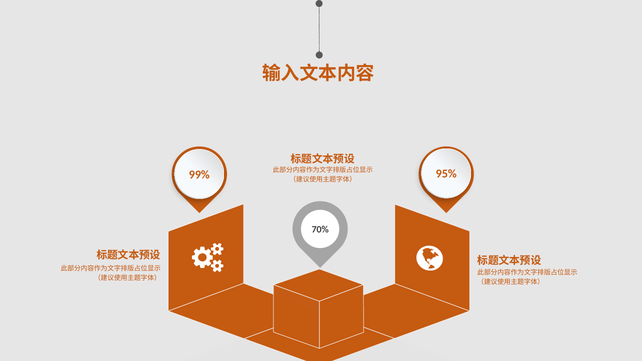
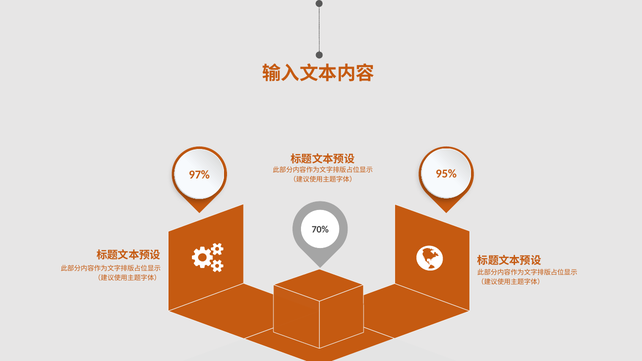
99%: 99% -> 97%
